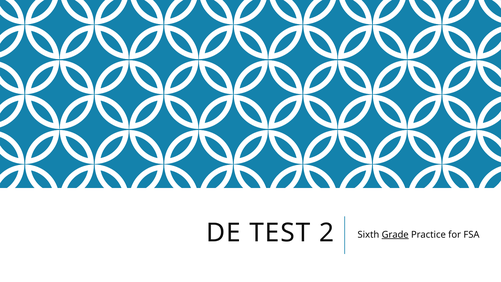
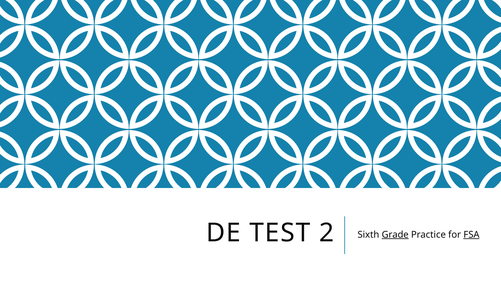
FSA underline: none -> present
